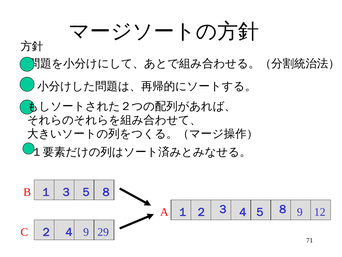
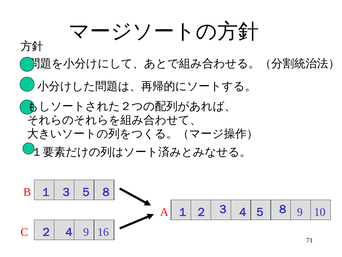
12: 12 -> 10
29: 29 -> 16
